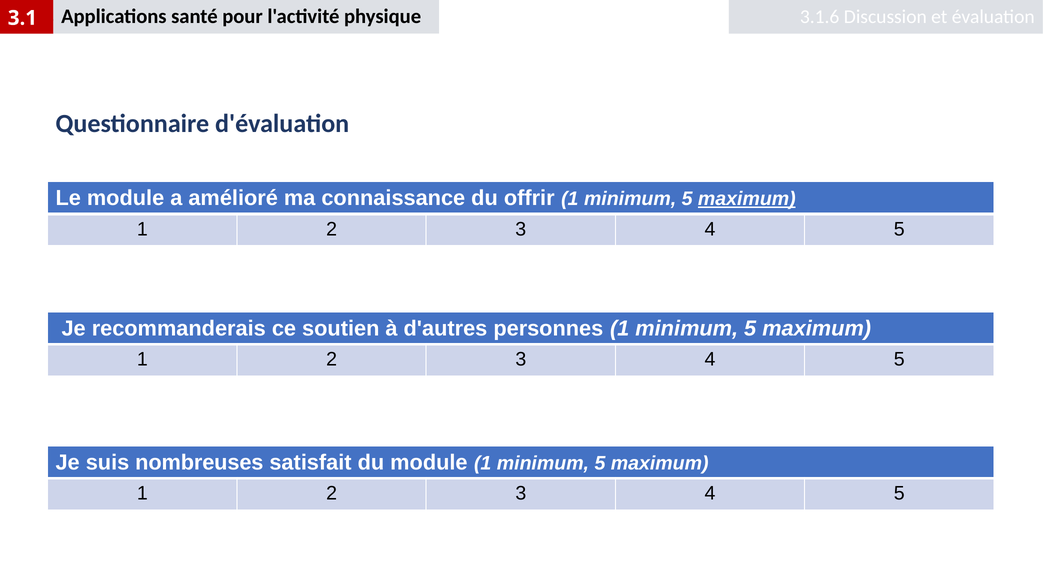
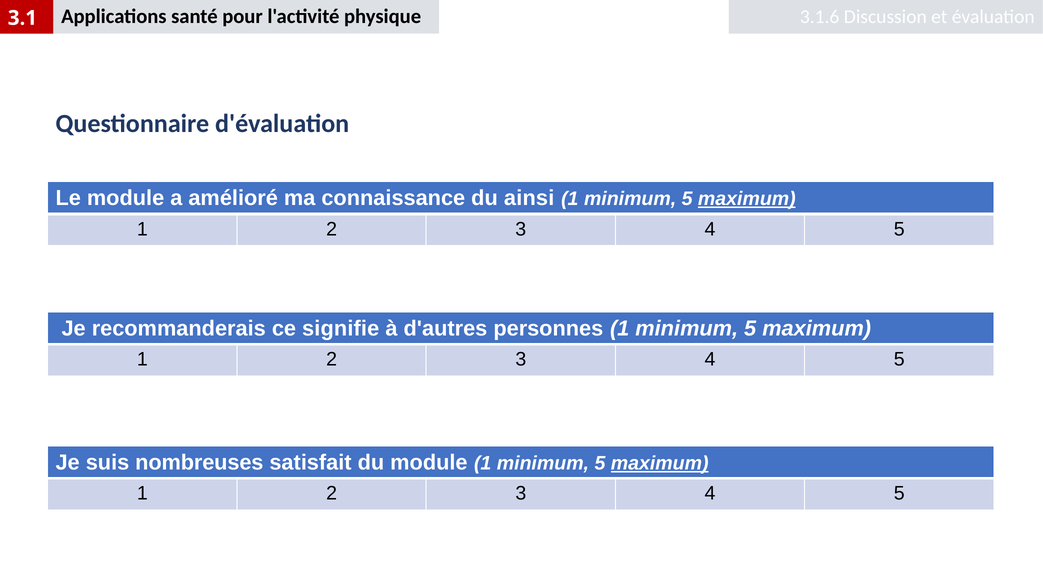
offrir: offrir -> ainsi
soutien: soutien -> signifie
maximum at (660, 463) underline: none -> present
